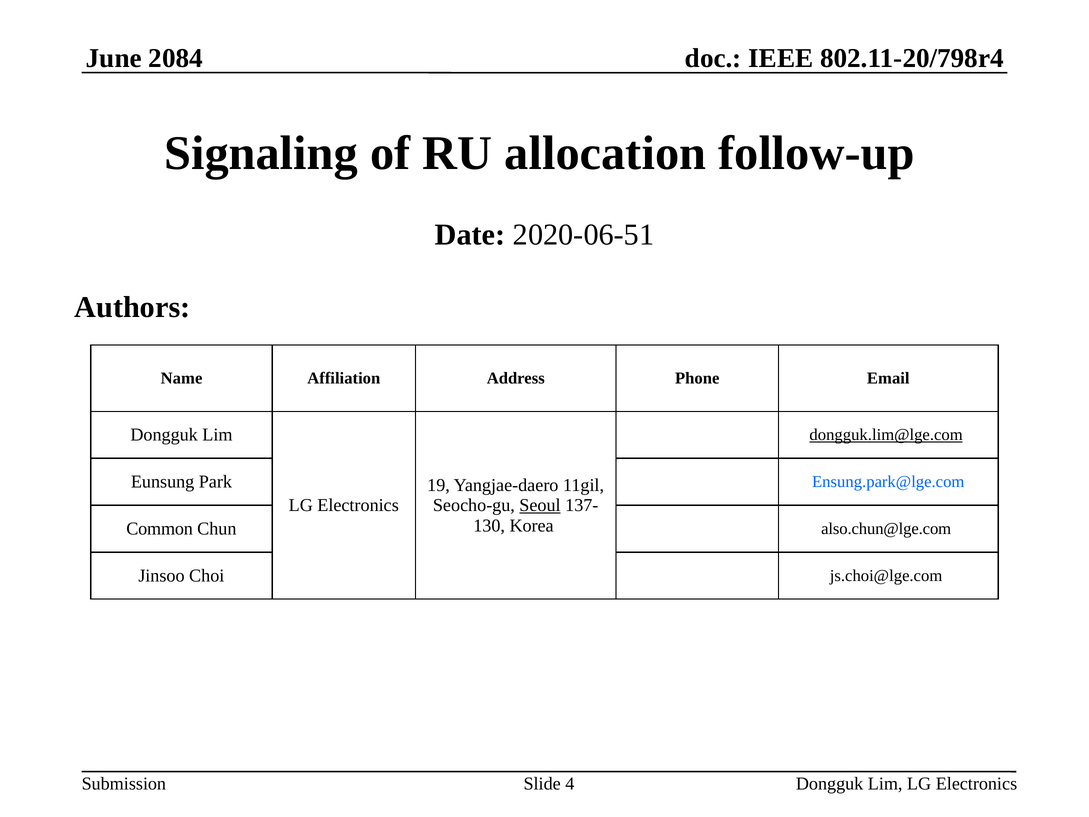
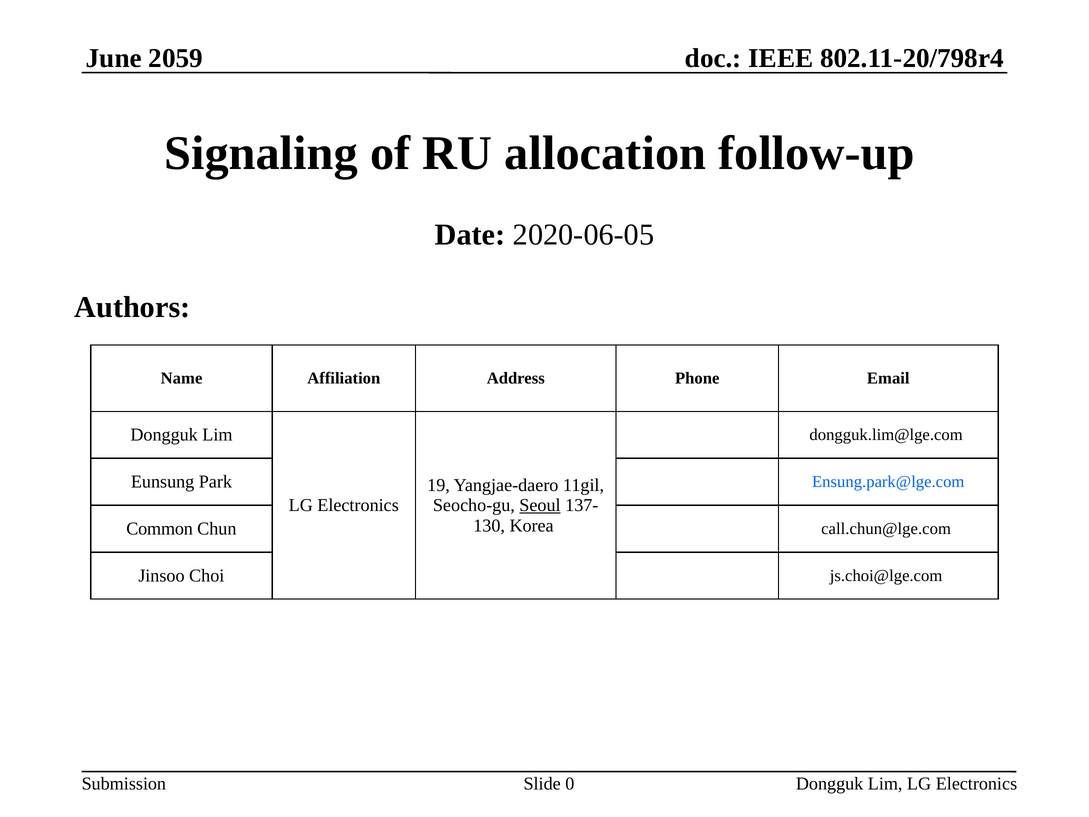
2084: 2084 -> 2059
2020-06-51: 2020-06-51 -> 2020-06-05
dongguk.lim@lge.com underline: present -> none
also.chun@lge.com: also.chun@lge.com -> call.chun@lge.com
4: 4 -> 0
